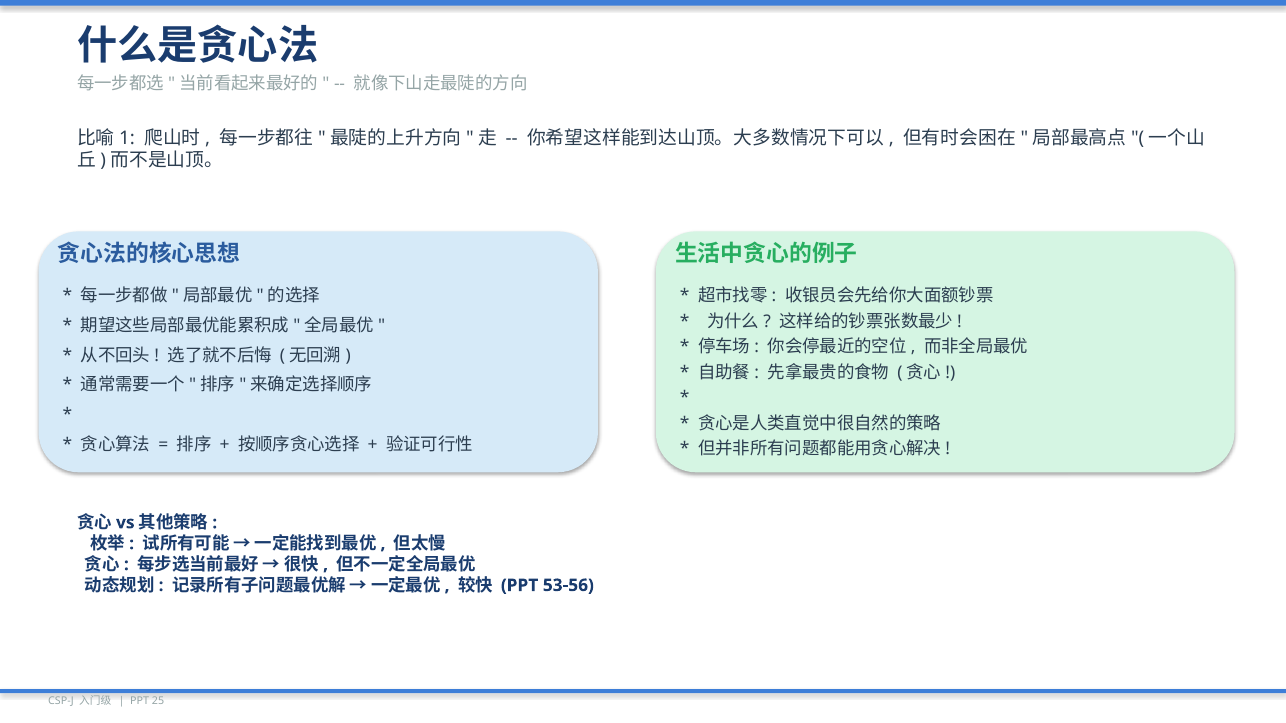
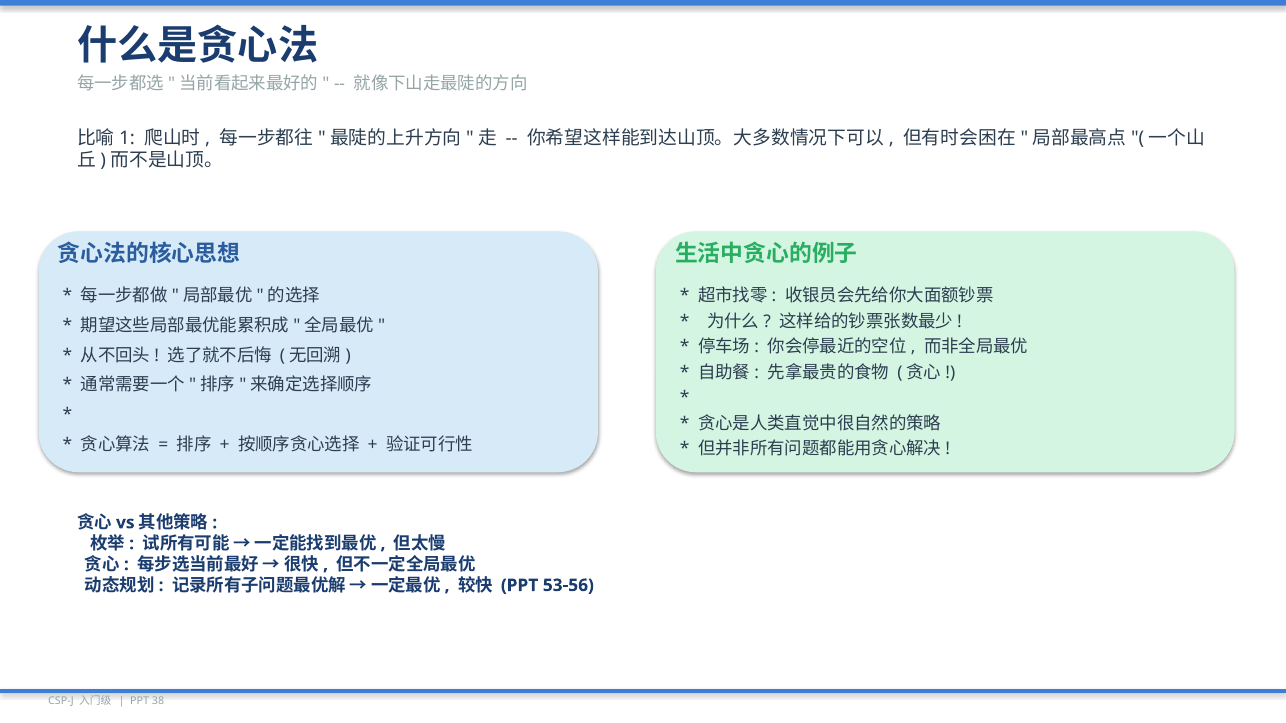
25: 25 -> 38
